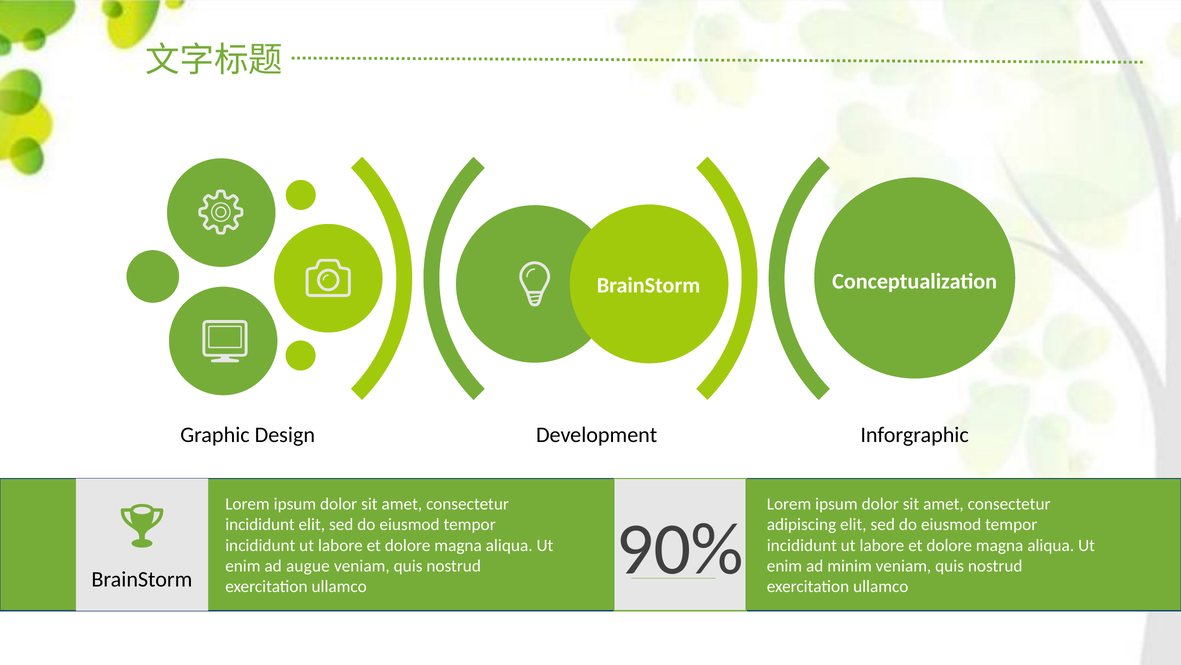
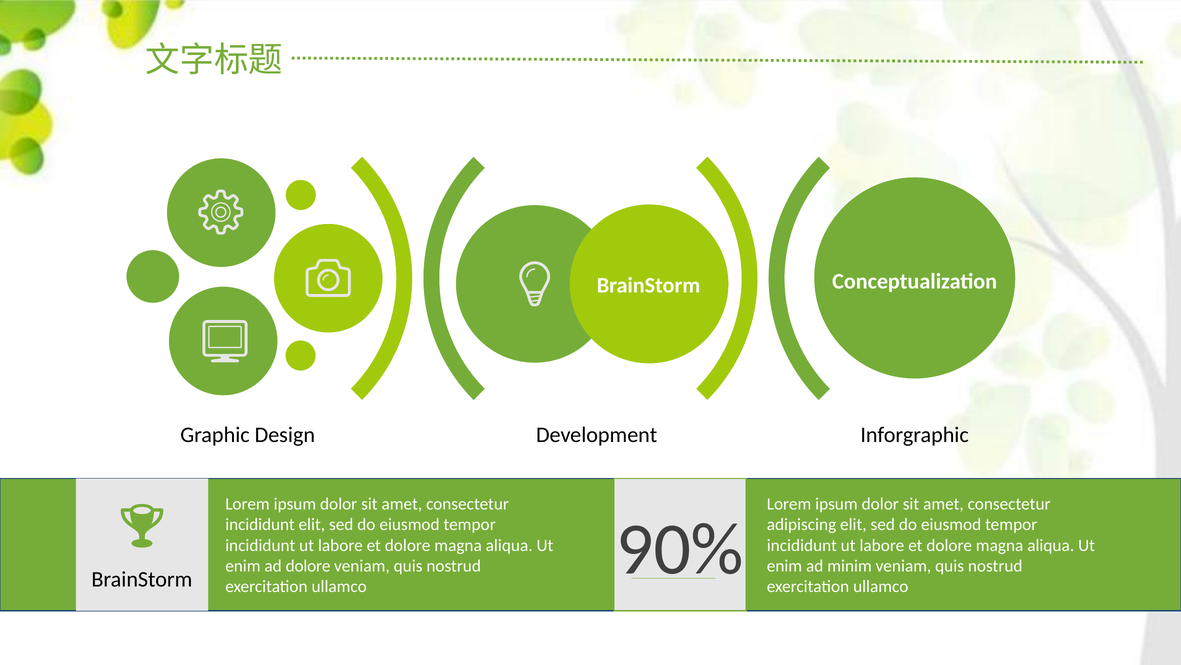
ad augue: augue -> dolore
